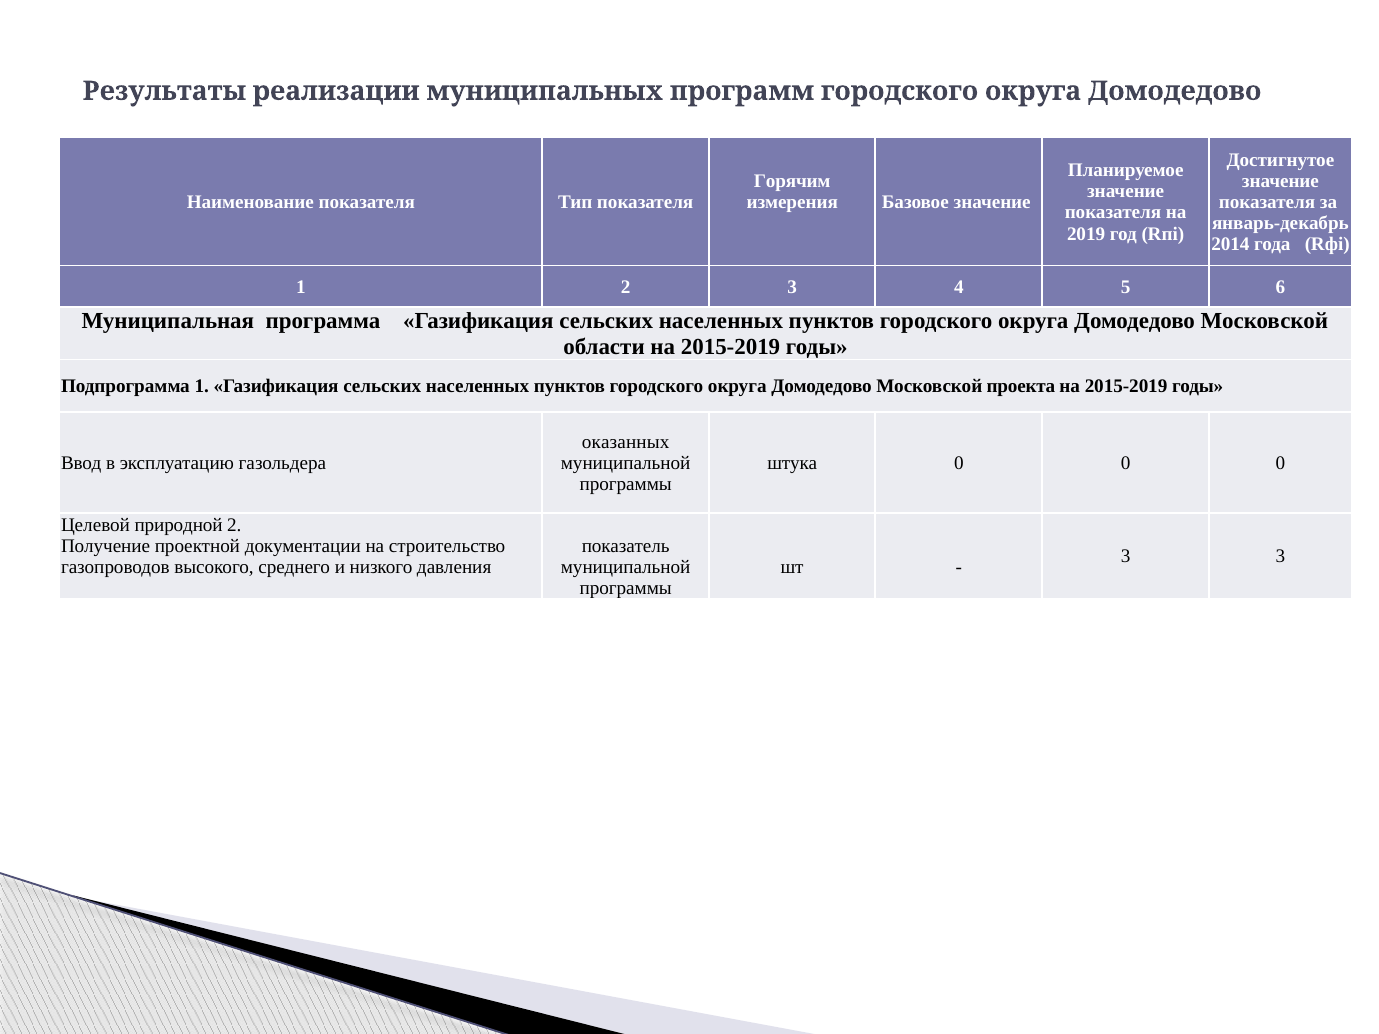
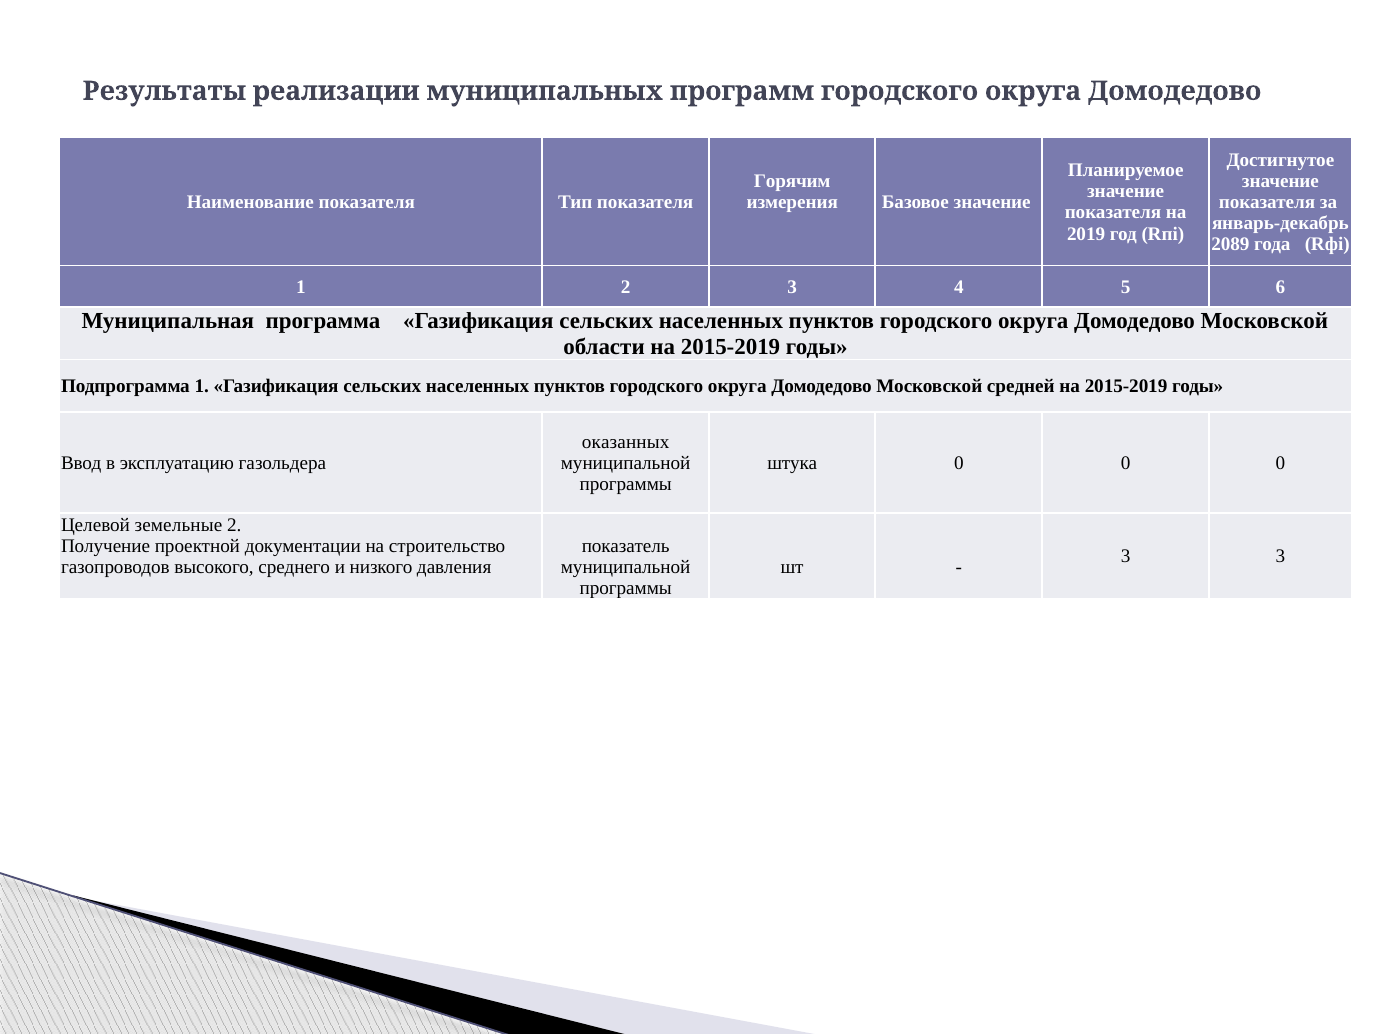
2014: 2014 -> 2089
проекта: проекта -> средней
природной: природной -> земельные
